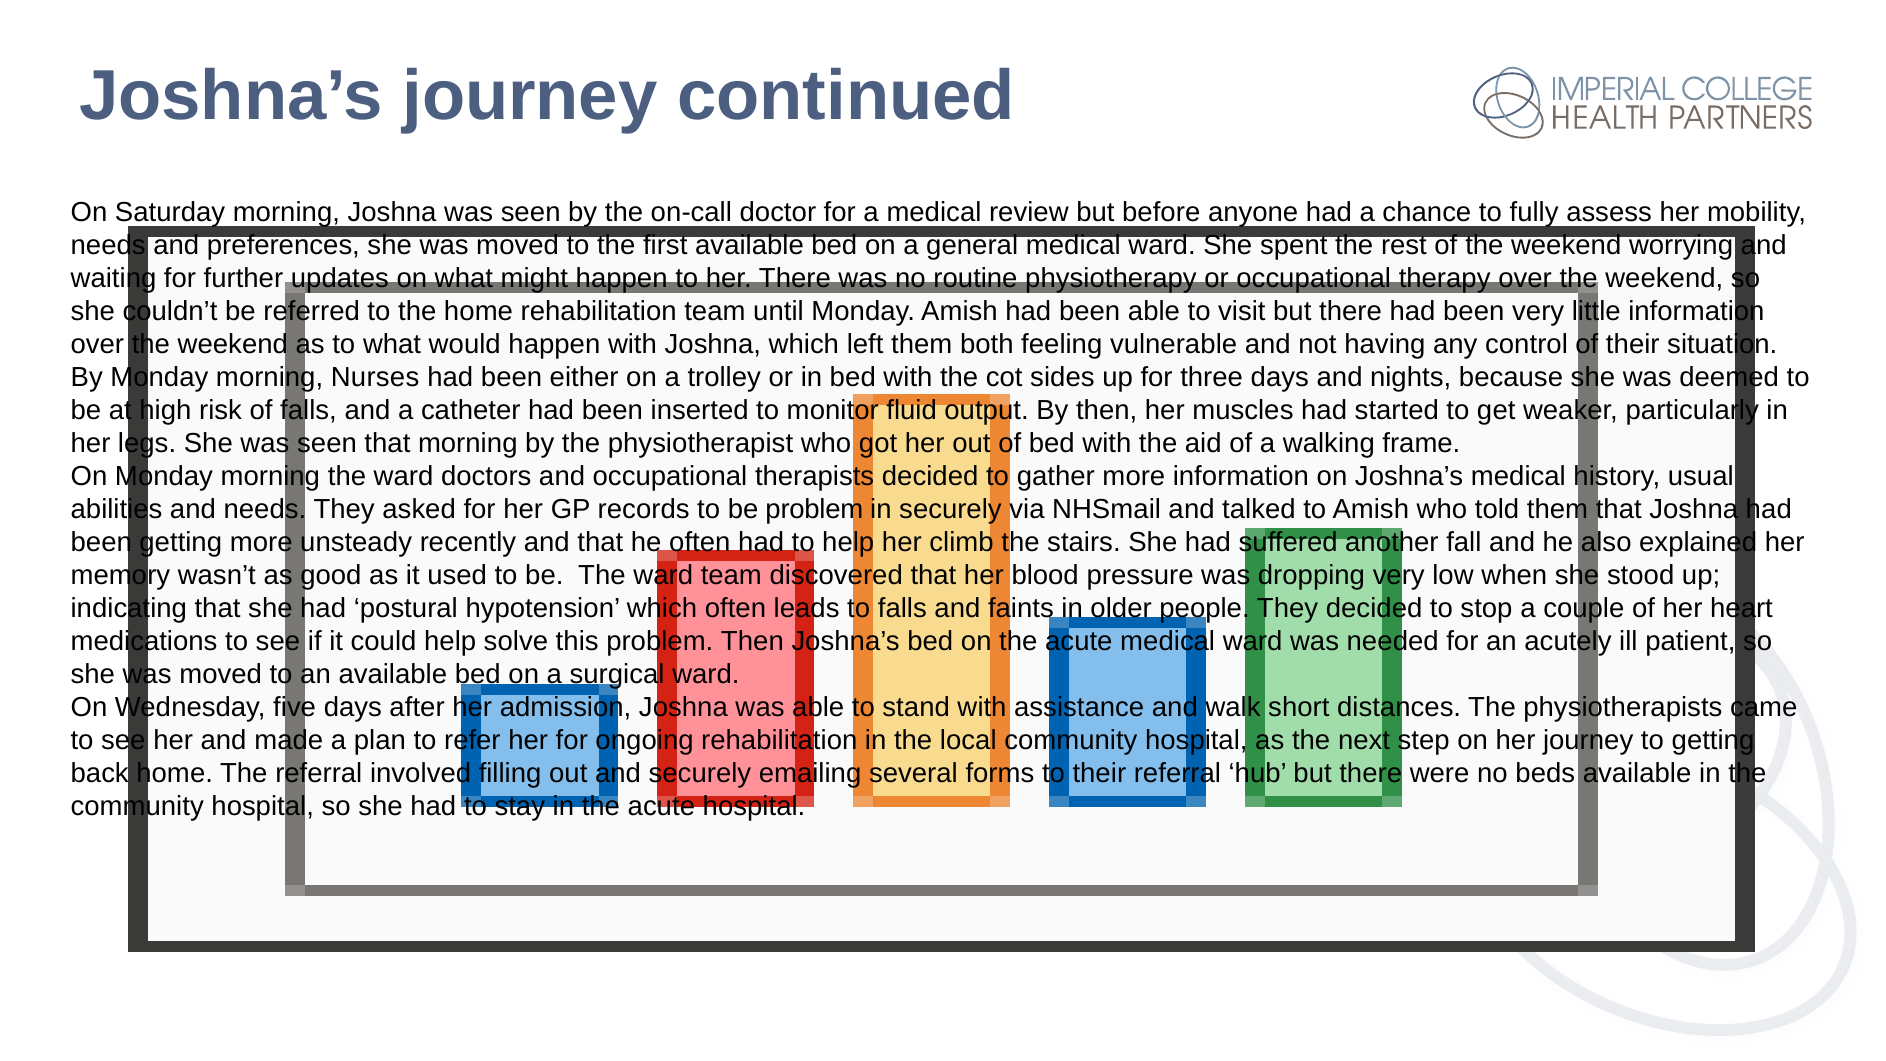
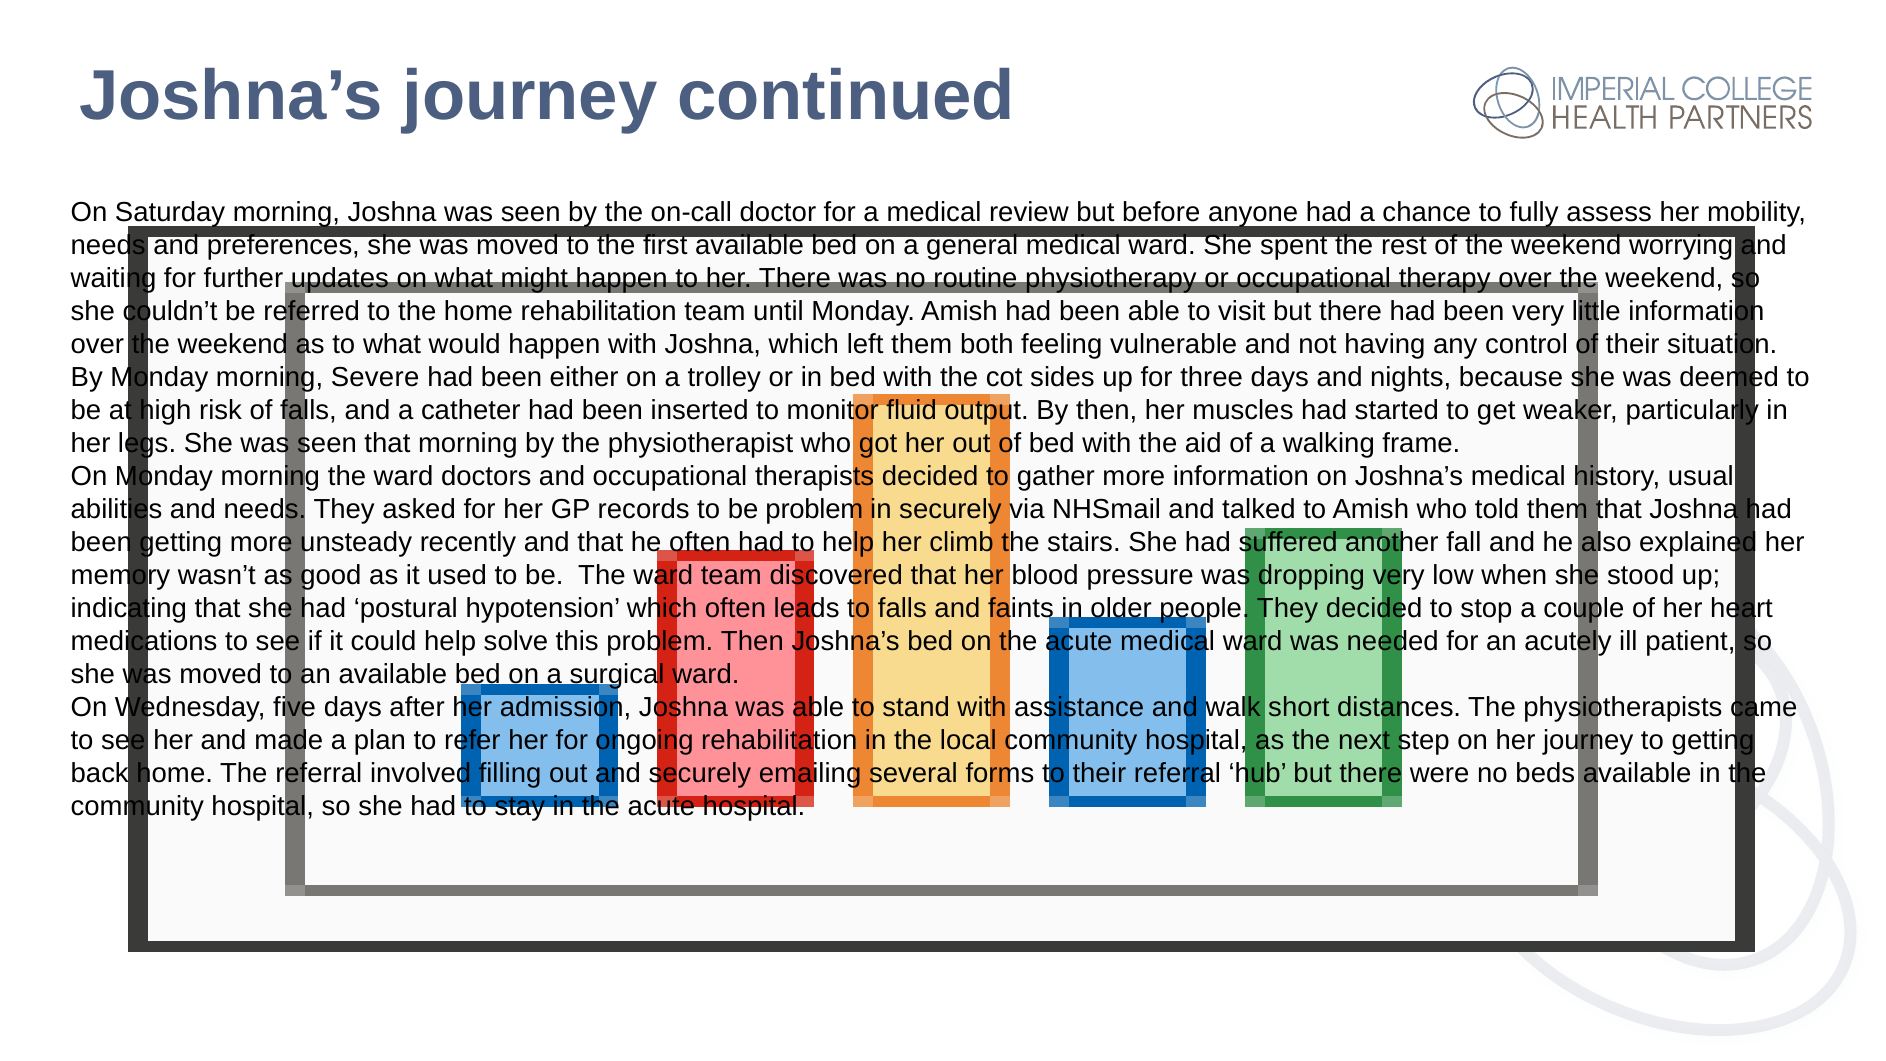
Nurses: Nurses -> Severe
